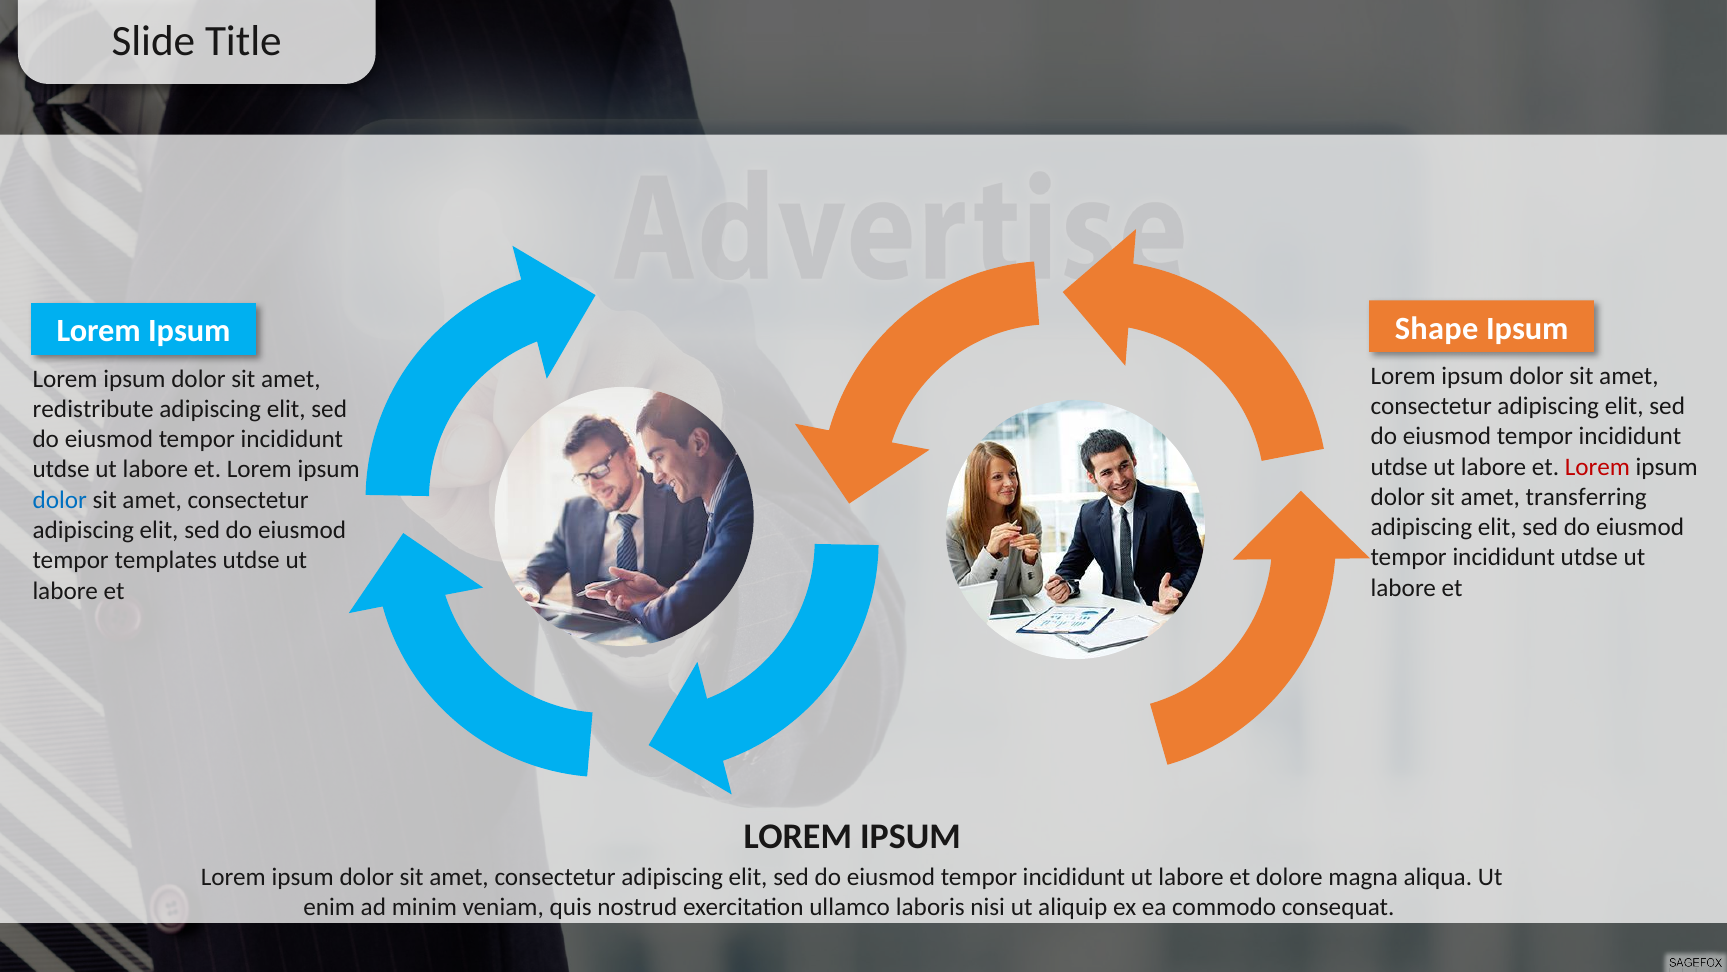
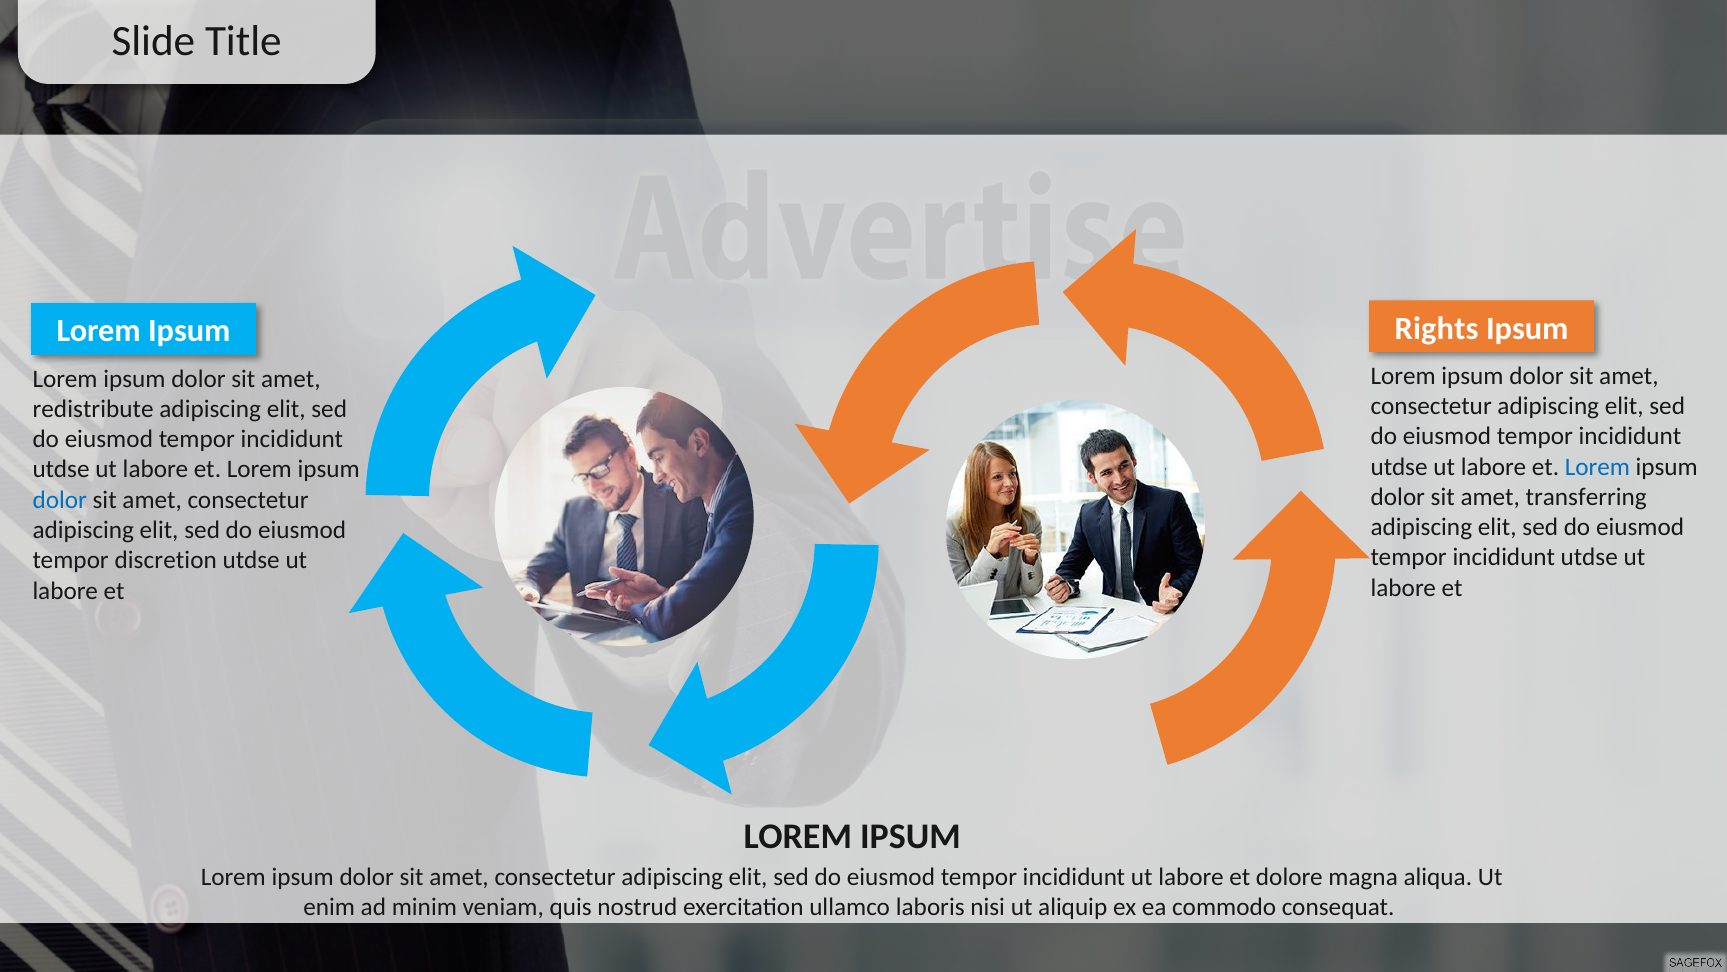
Shape: Shape -> Rights
Lorem at (1597, 467) colour: red -> blue
templates: templates -> discretion
